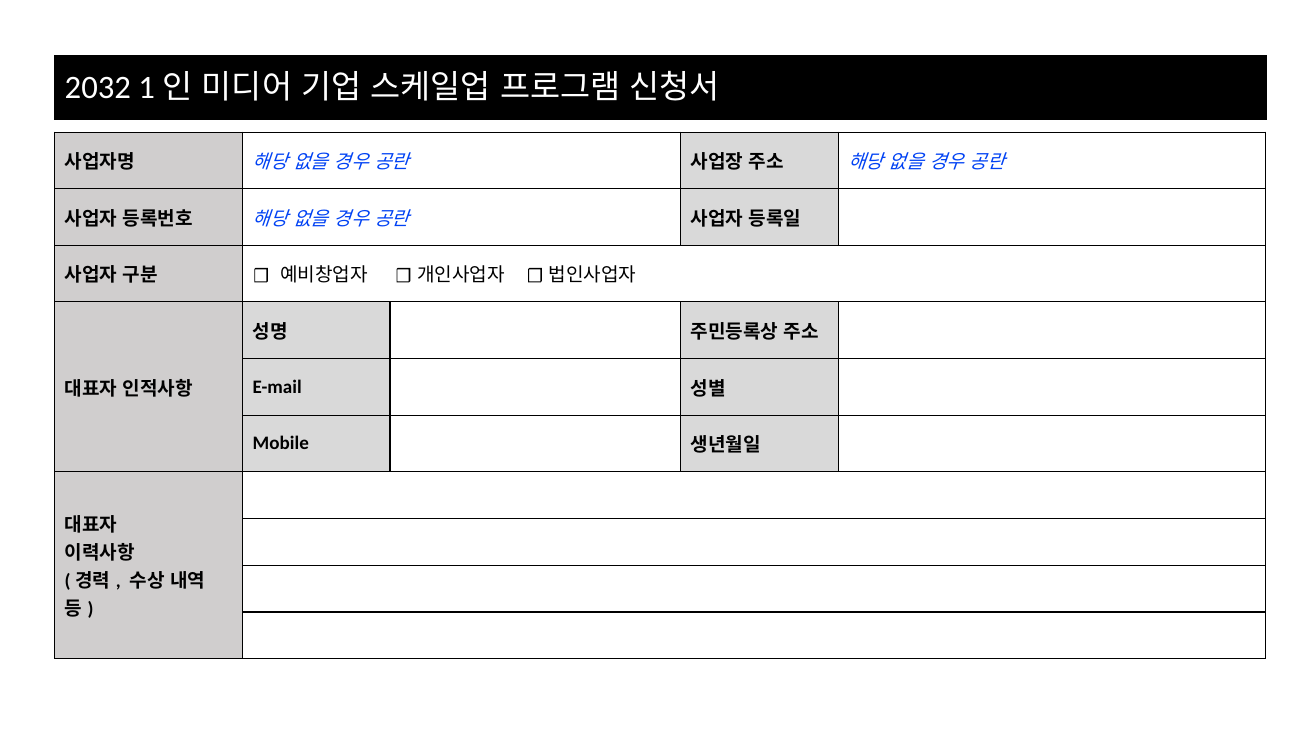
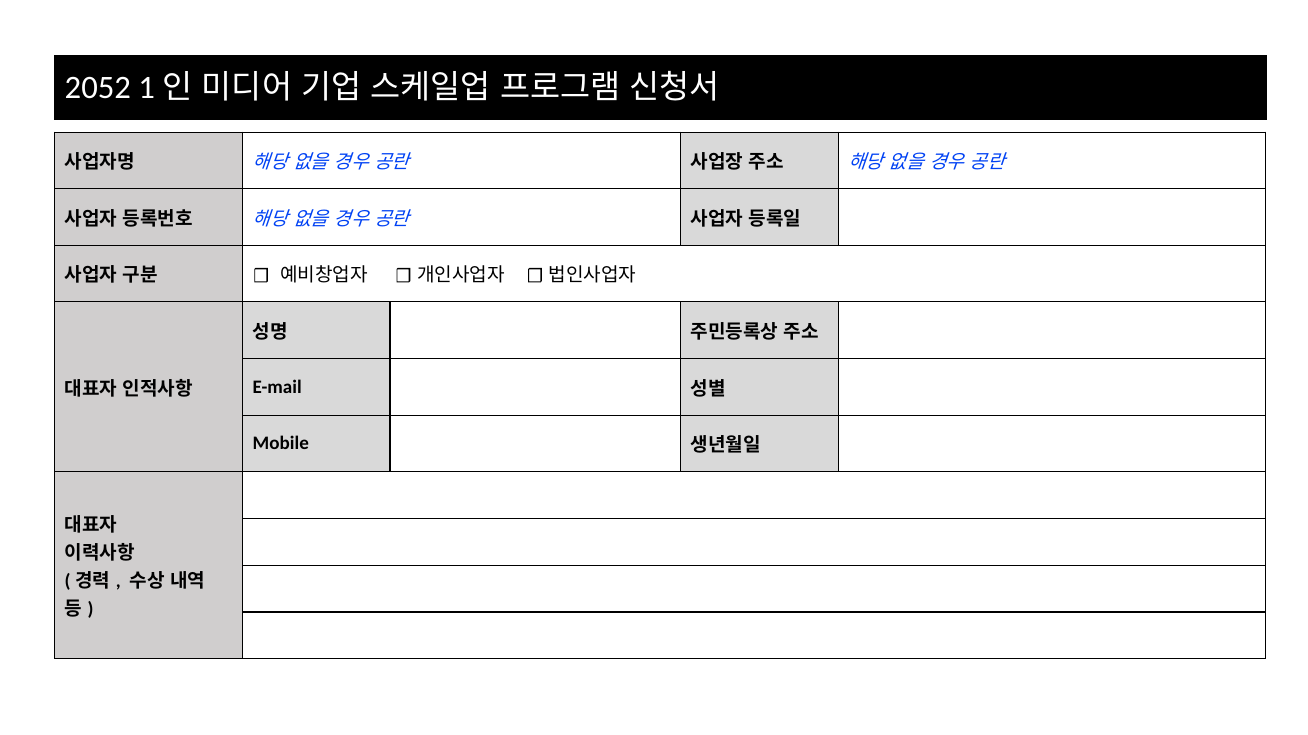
2032: 2032 -> 2052
